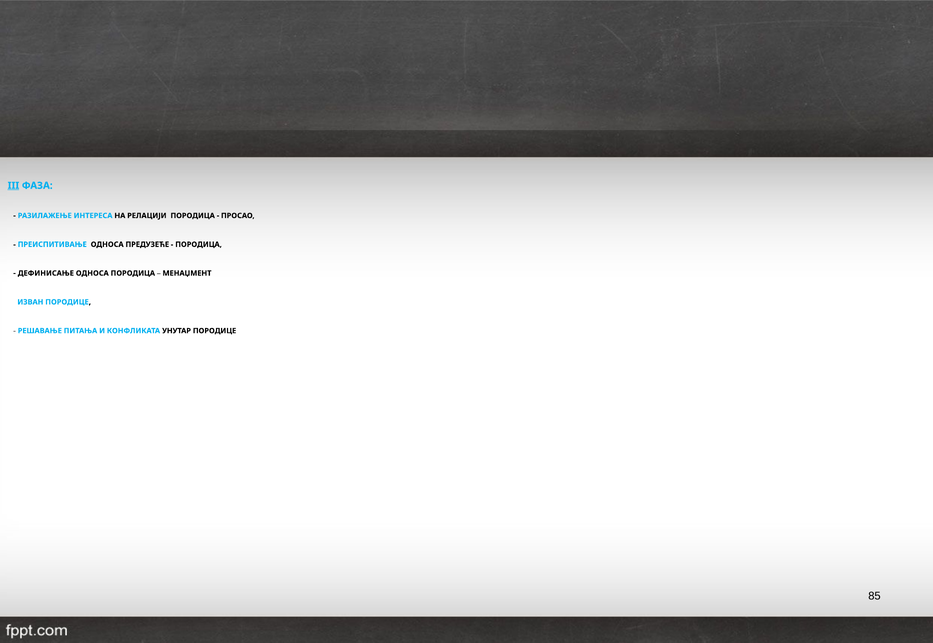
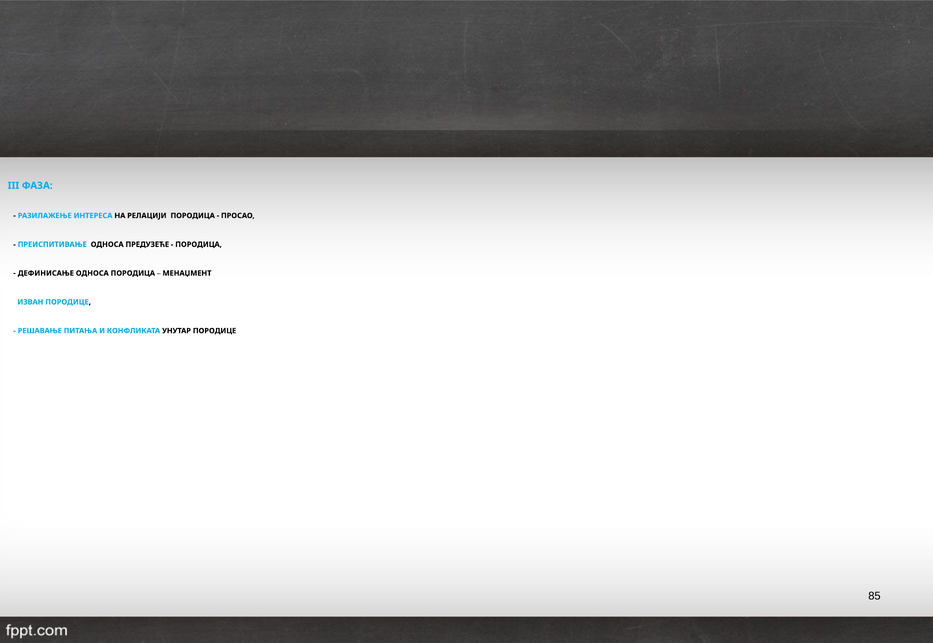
III underline: present -> none
